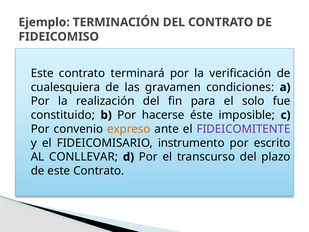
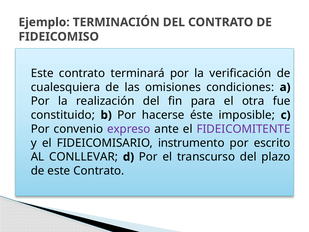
gravamen: gravamen -> omisiones
solo: solo -> otra
expreso colour: orange -> purple
